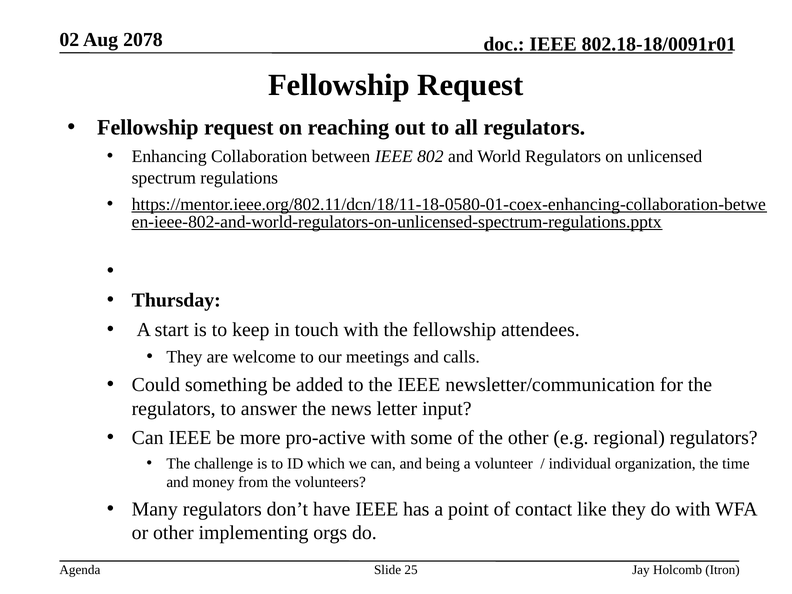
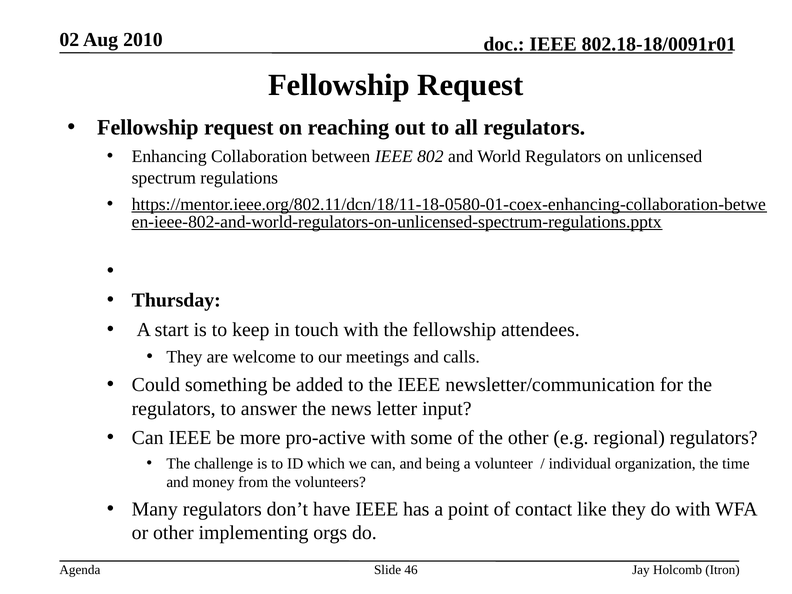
2078: 2078 -> 2010
25: 25 -> 46
